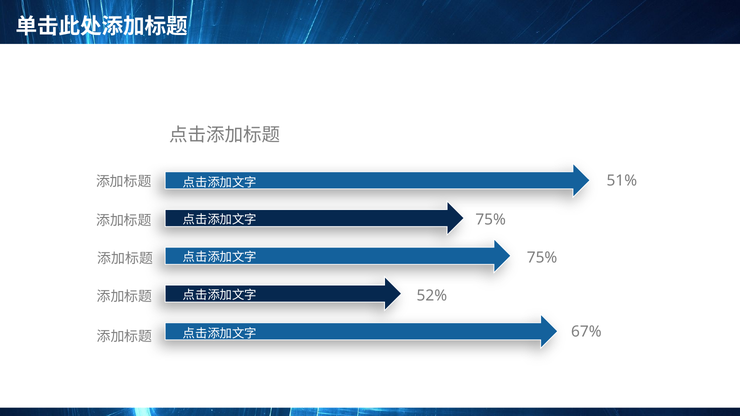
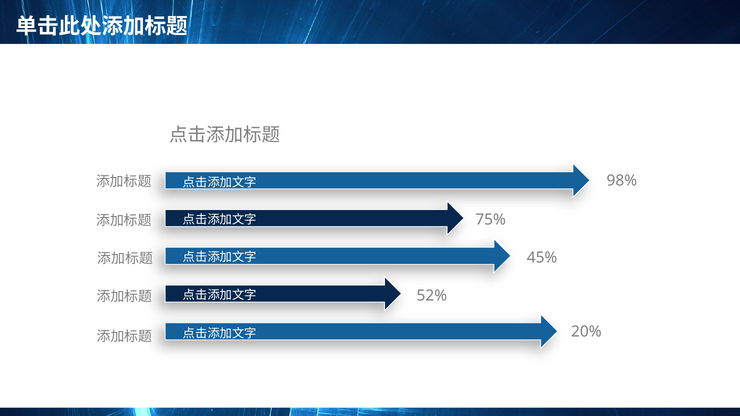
51%: 51% -> 98%
75% at (542, 258): 75% -> 45%
67%: 67% -> 20%
